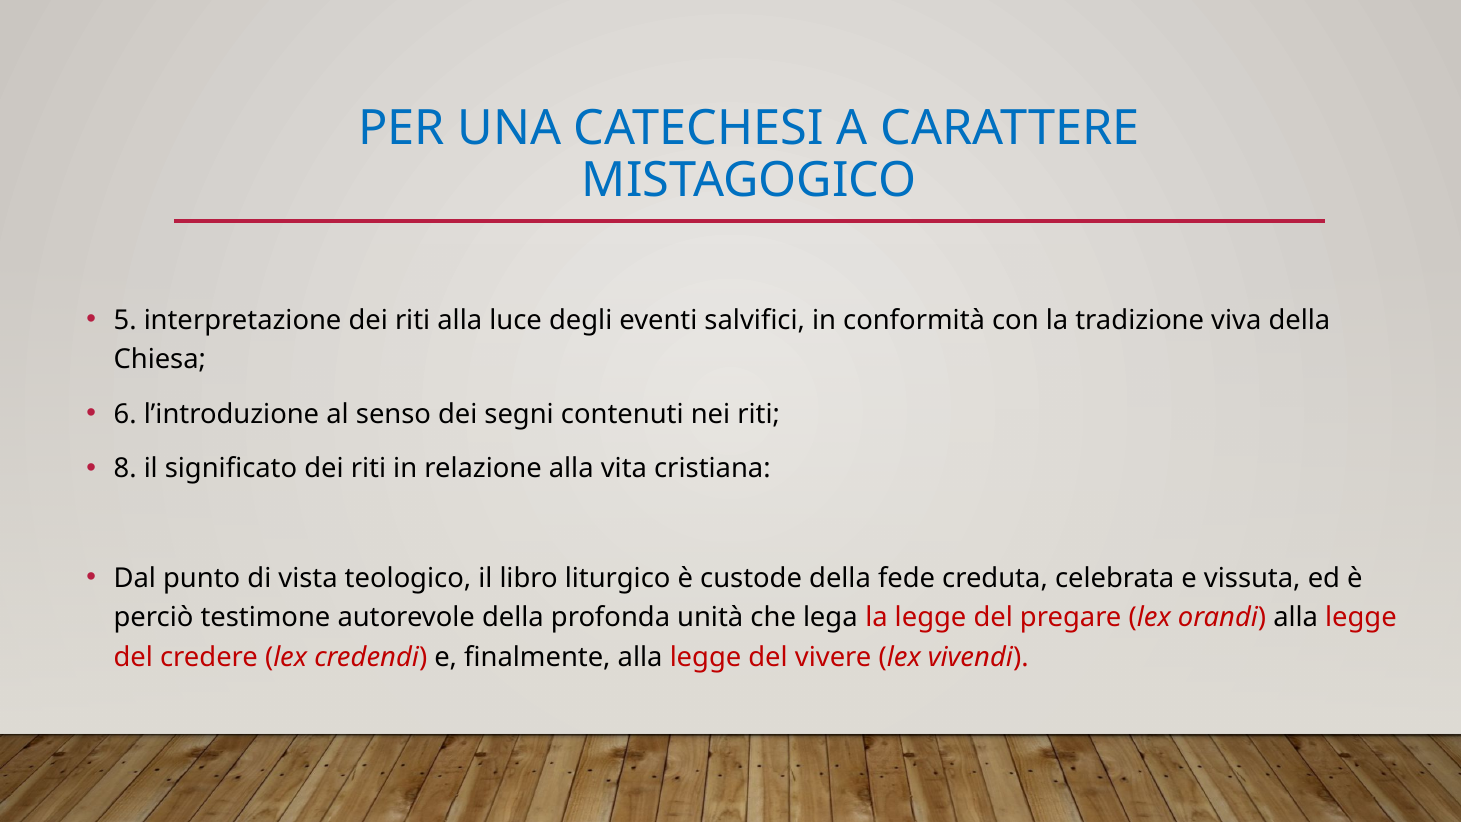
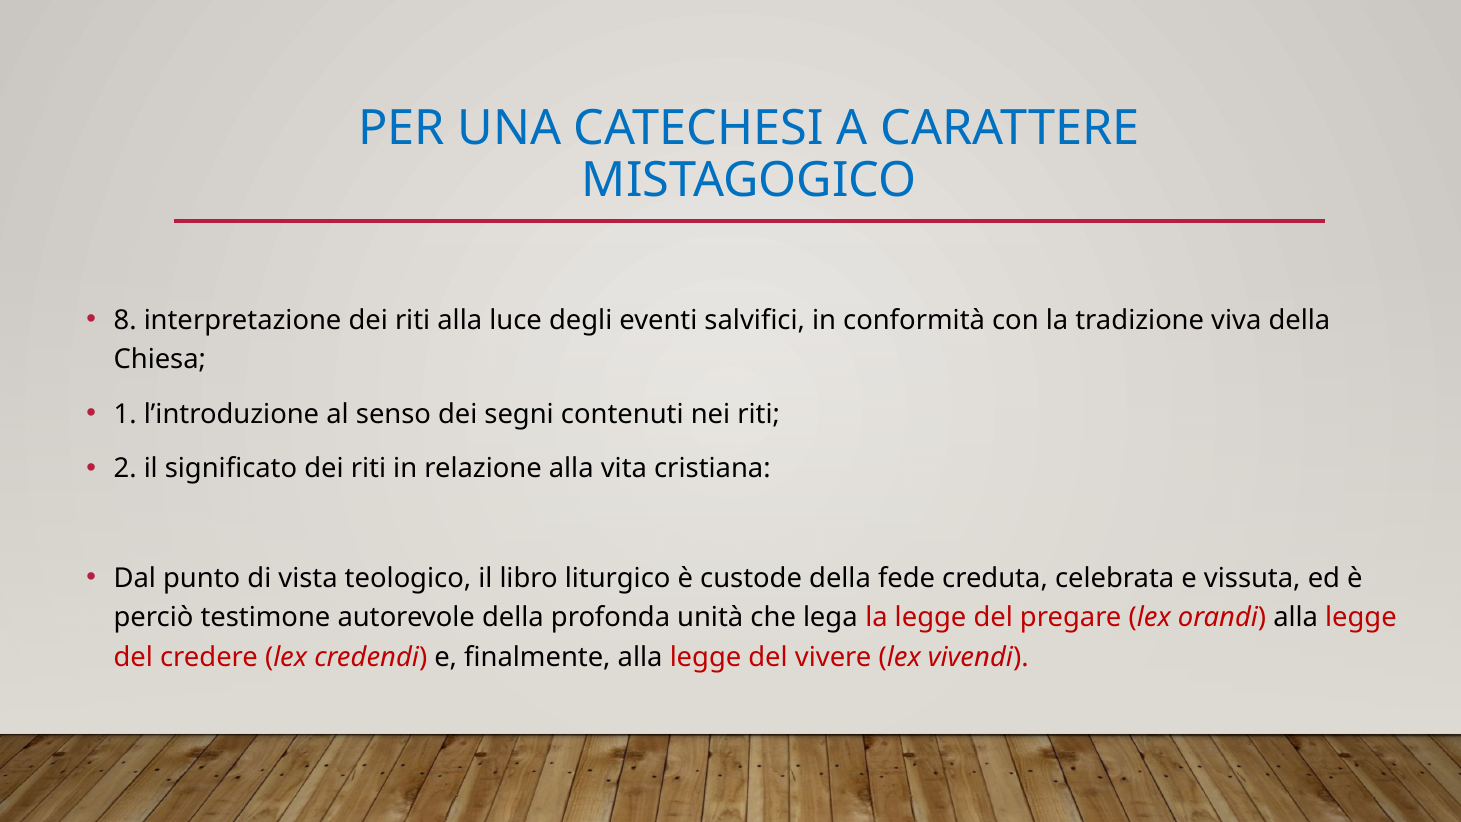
5: 5 -> 8
6: 6 -> 1
8: 8 -> 2
